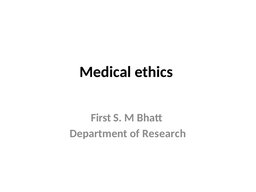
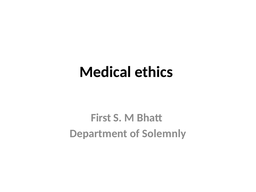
Research: Research -> Solemnly
